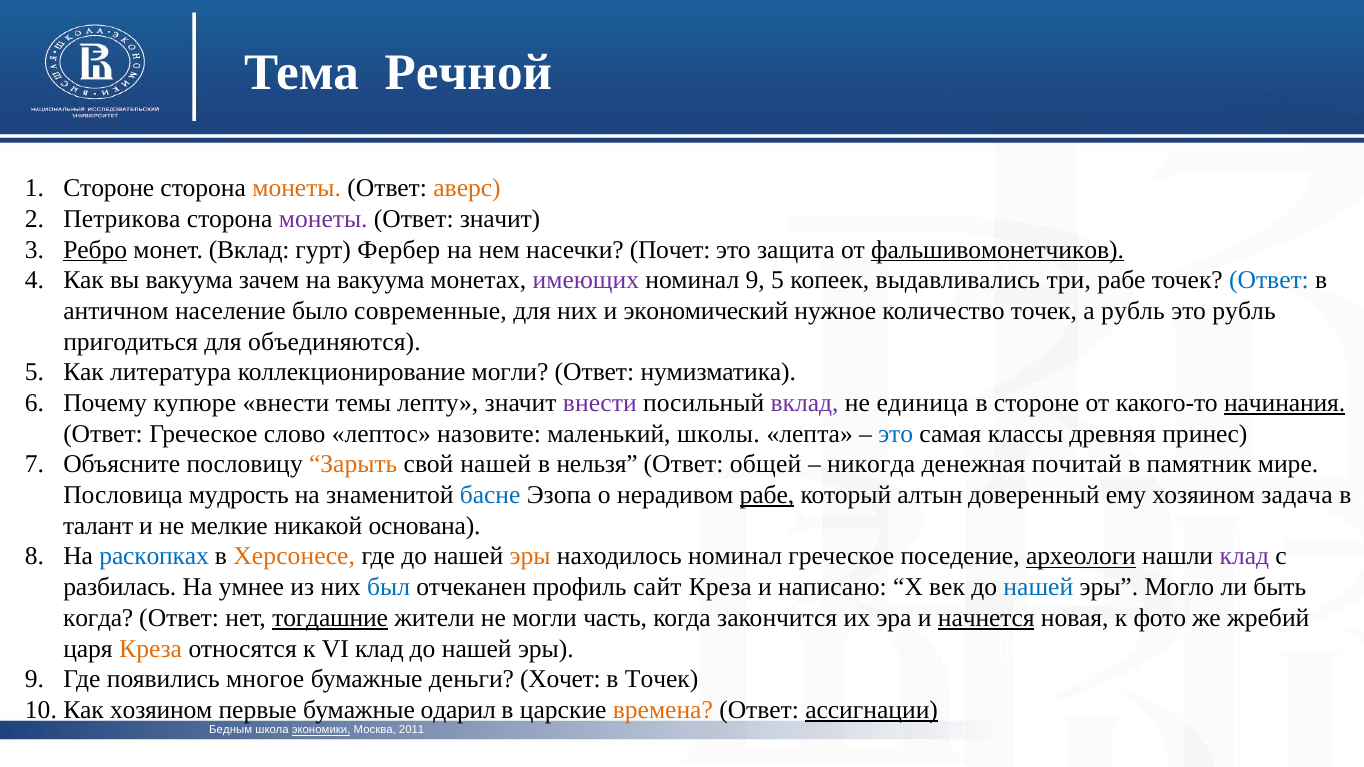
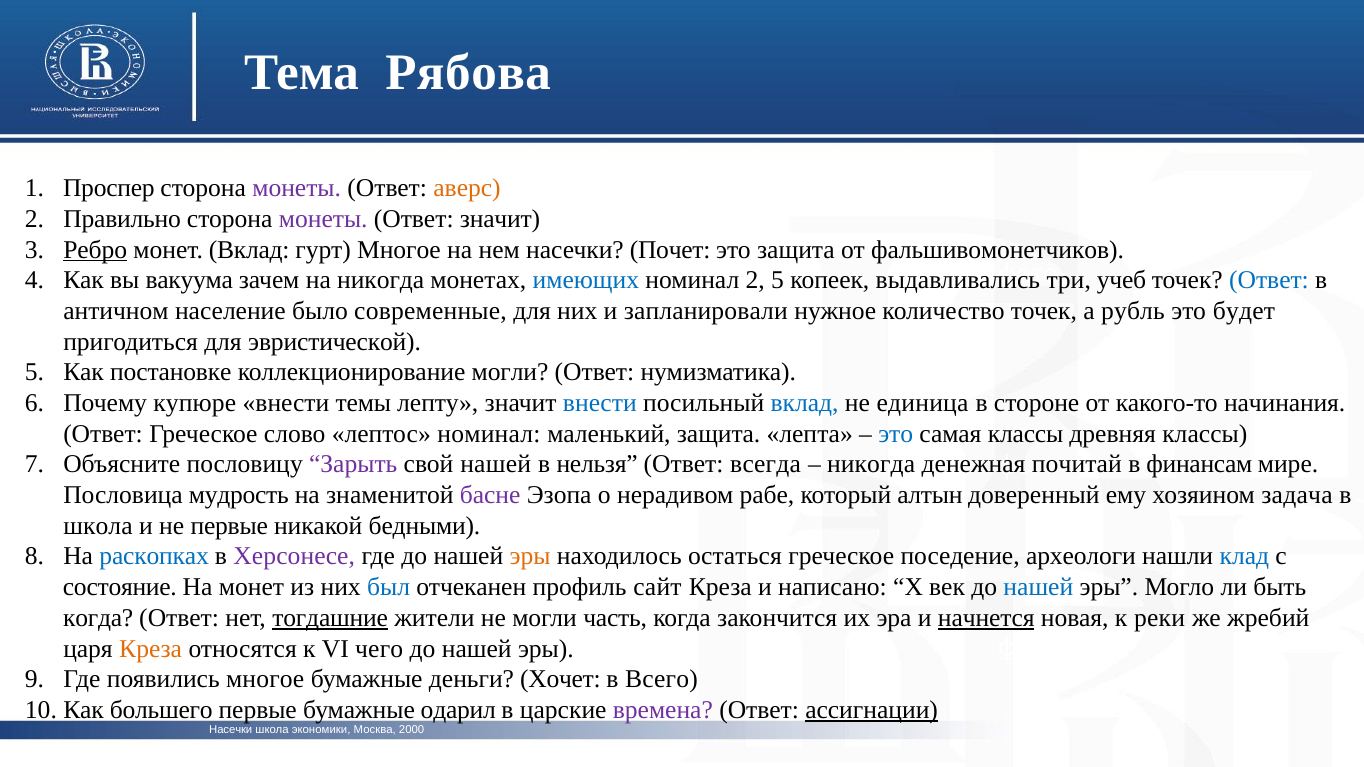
Речной: Речной -> Рябова
Стороне at (109, 188): Стороне -> Проспер
монеты at (297, 188) colour: orange -> purple
Петрикова: Петрикова -> Правильно
гурт Фербер: Фербер -> Многое
фальшивомонетчиков underline: present -> none
на вакуума: вакуума -> никогда
имеющих colour: purple -> blue
номинал 9: 9 -> 2
три рабе: рабе -> учеб
экономический: экономический -> запланировали
это рубль: рубль -> будет
объединяются: объединяются -> эвристической
литература: литература -> постановке
внести at (600, 403) colour: purple -> blue
вклад at (805, 403) colour: purple -> blue
начинания underline: present -> none
лептос назовите: назовите -> номинал
маленький школы: школы -> защита
древняя принес: принес -> классы
Зарыть colour: orange -> purple
общей: общей -> всегда
памятник: памятник -> финансам
басне colour: blue -> purple
рабе at (767, 495) underline: present -> none
талант at (98, 526): талант -> школа
не мелкие: мелкие -> первые
основана: основана -> бедными
Херсонесе colour: orange -> purple
находилось номинал: номинал -> остаться
археологи underline: present -> none
клад at (1244, 557) colour: purple -> blue
разбилась: разбилась -> состояние
На умнее: умнее -> монет
к фото: фото -> реки
VI клад: клад -> чего
в Точек: Точек -> Всего
Как хозяином: хозяином -> большего
времена colour: orange -> purple
Бедным at (231, 730): Бедным -> Насечки
экономики underline: present -> none
2011: 2011 -> 2000
